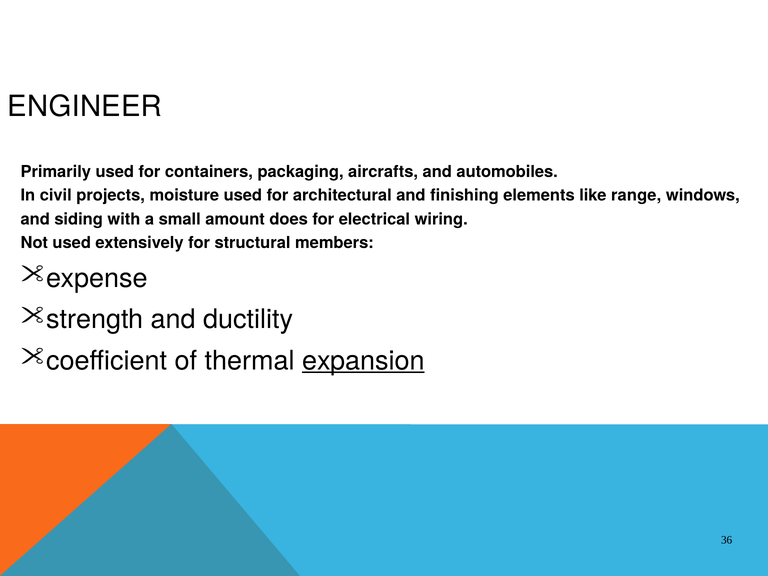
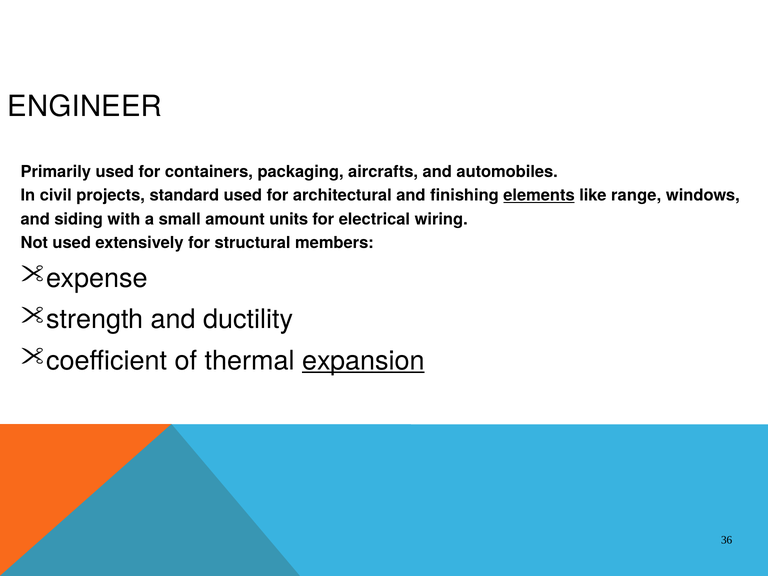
moisture: moisture -> standard
elements underline: none -> present
does: does -> units
